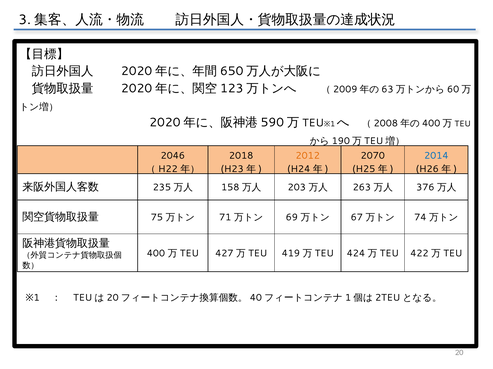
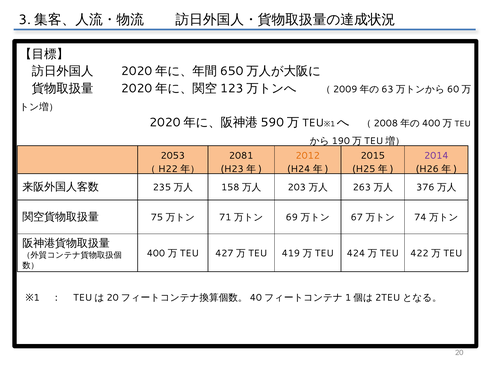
2046: 2046 -> 2053
2018: 2018 -> 2081
2070: 2070 -> 2015
2014 colour: blue -> purple
